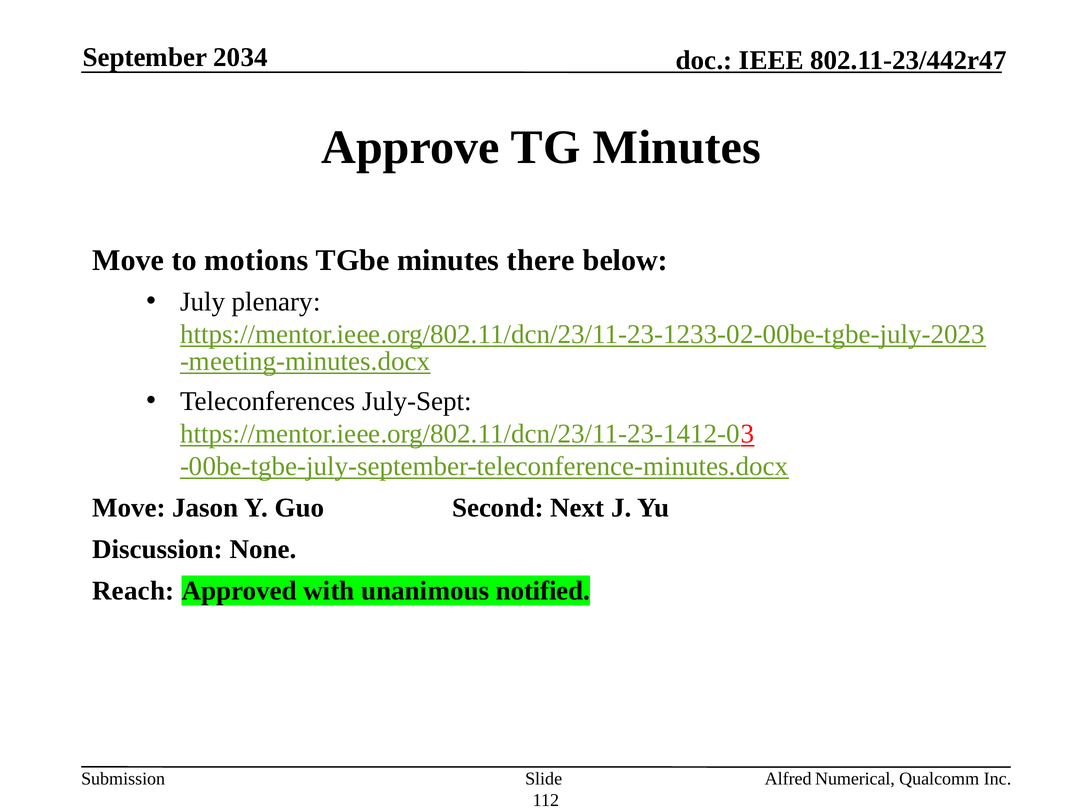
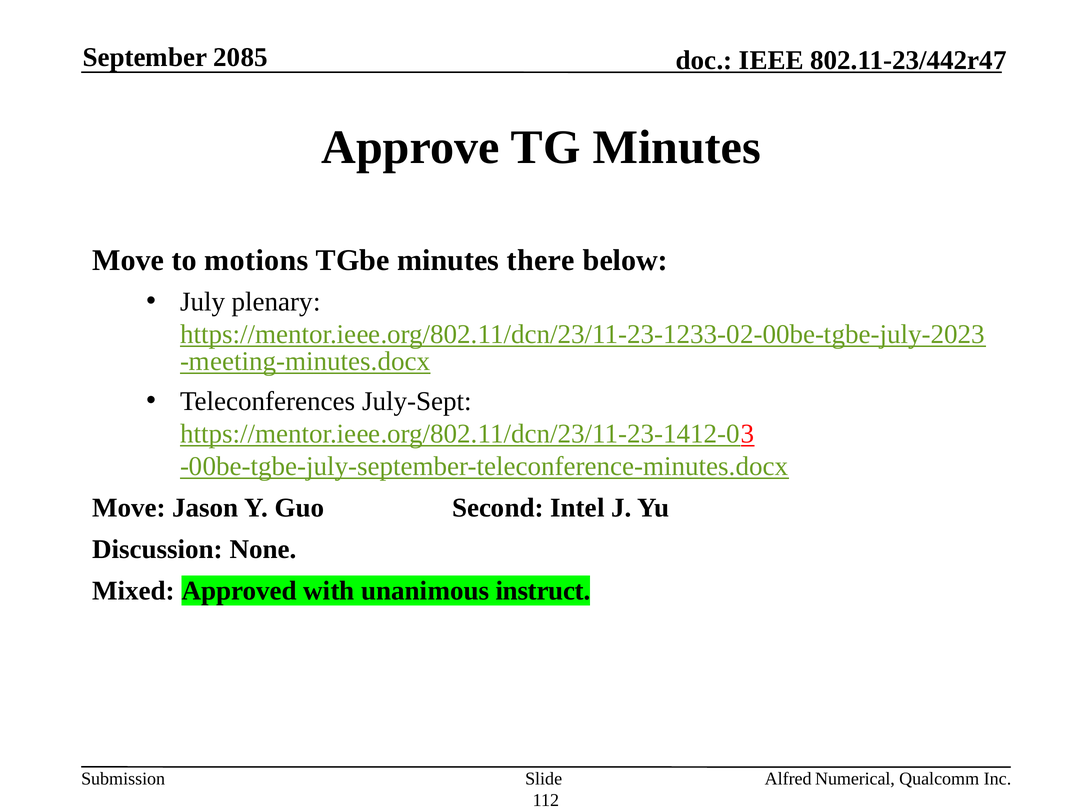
2034: 2034 -> 2085
Next: Next -> Intel
Reach: Reach -> Mixed
notified: notified -> instruct
